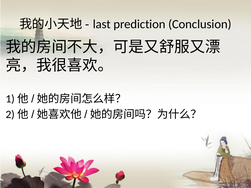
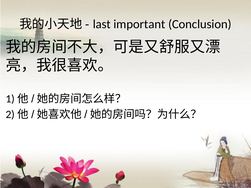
prediction: prediction -> important
